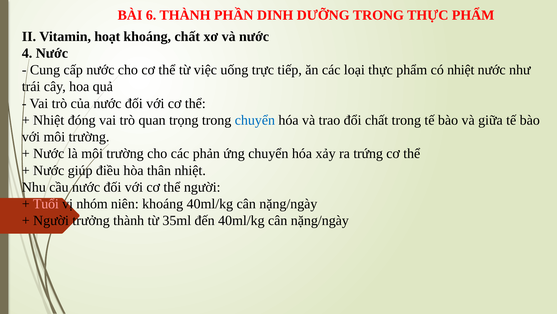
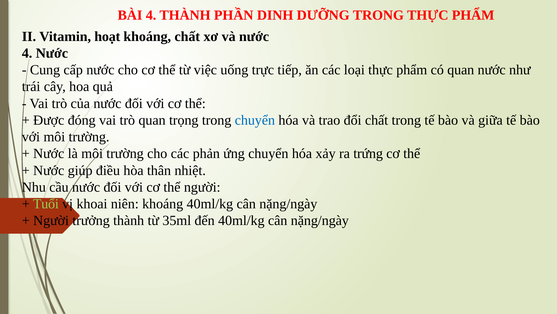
BÀI 6: 6 -> 4
có nhiệt: nhiệt -> quan
Nhiệt at (49, 120): Nhiệt -> Được
Tuổi colour: pink -> light green
nhóm: nhóm -> khoai
